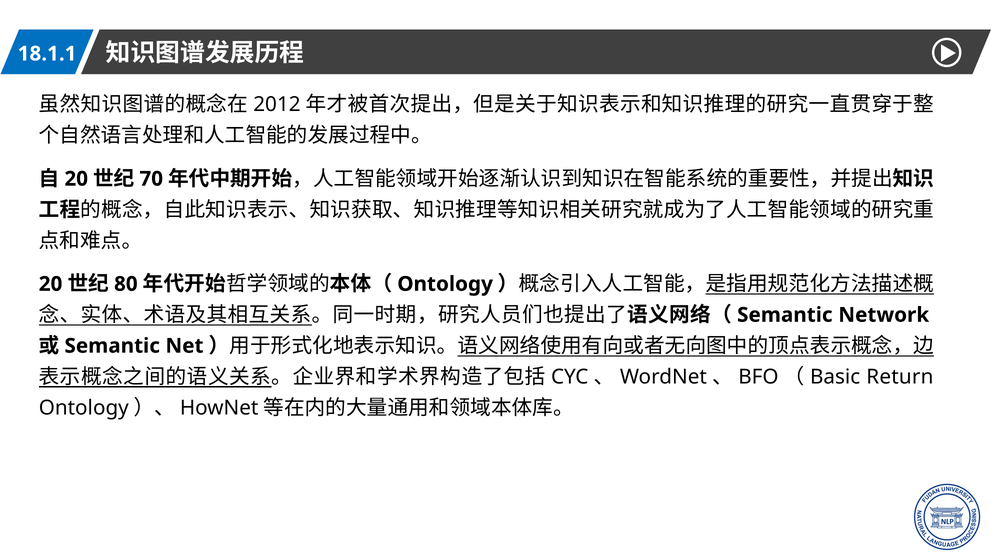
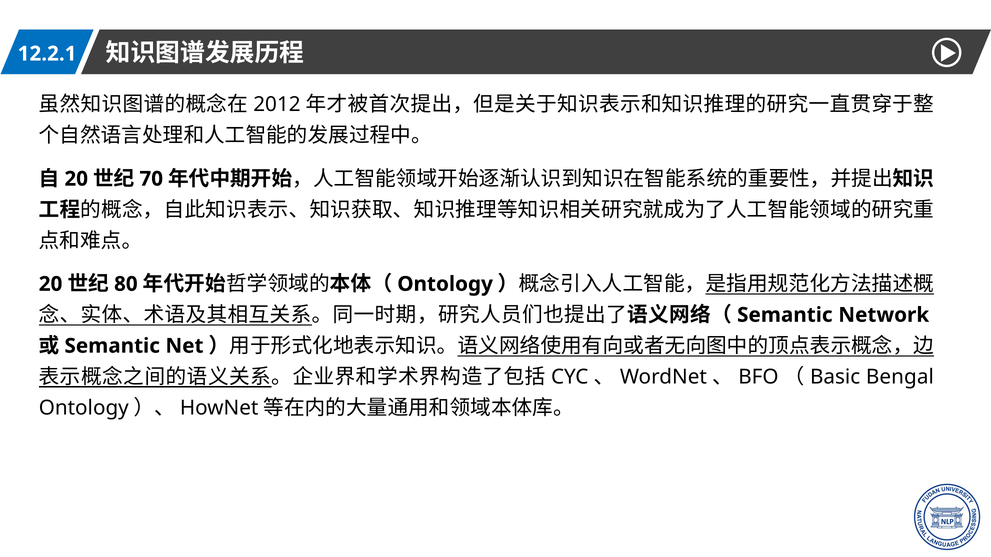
18.1.1: 18.1.1 -> 12.2.1
Return: Return -> Bengal
